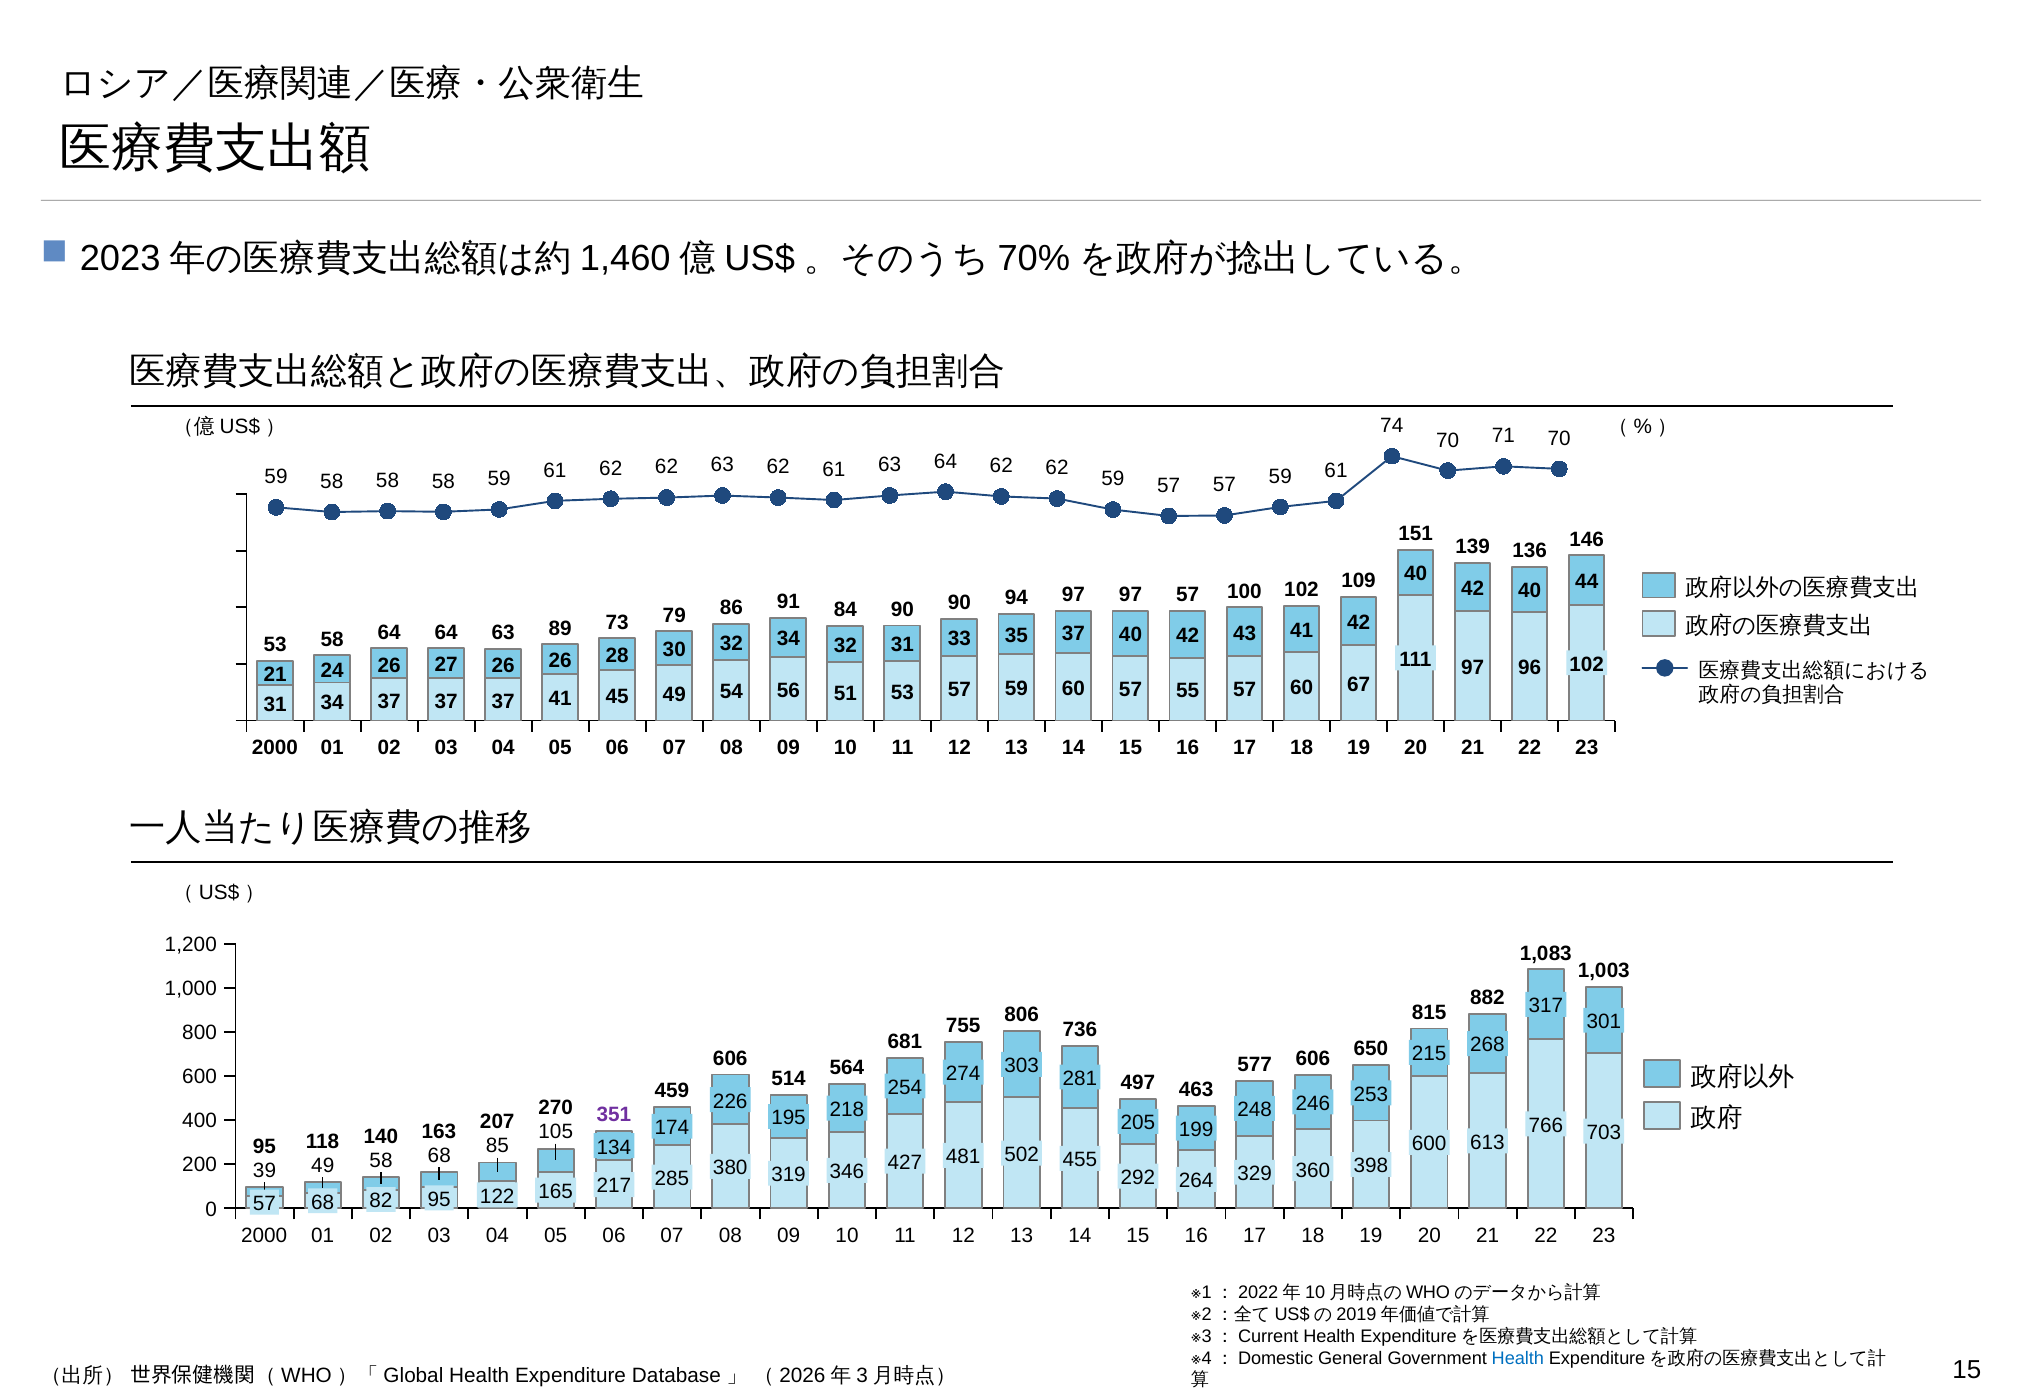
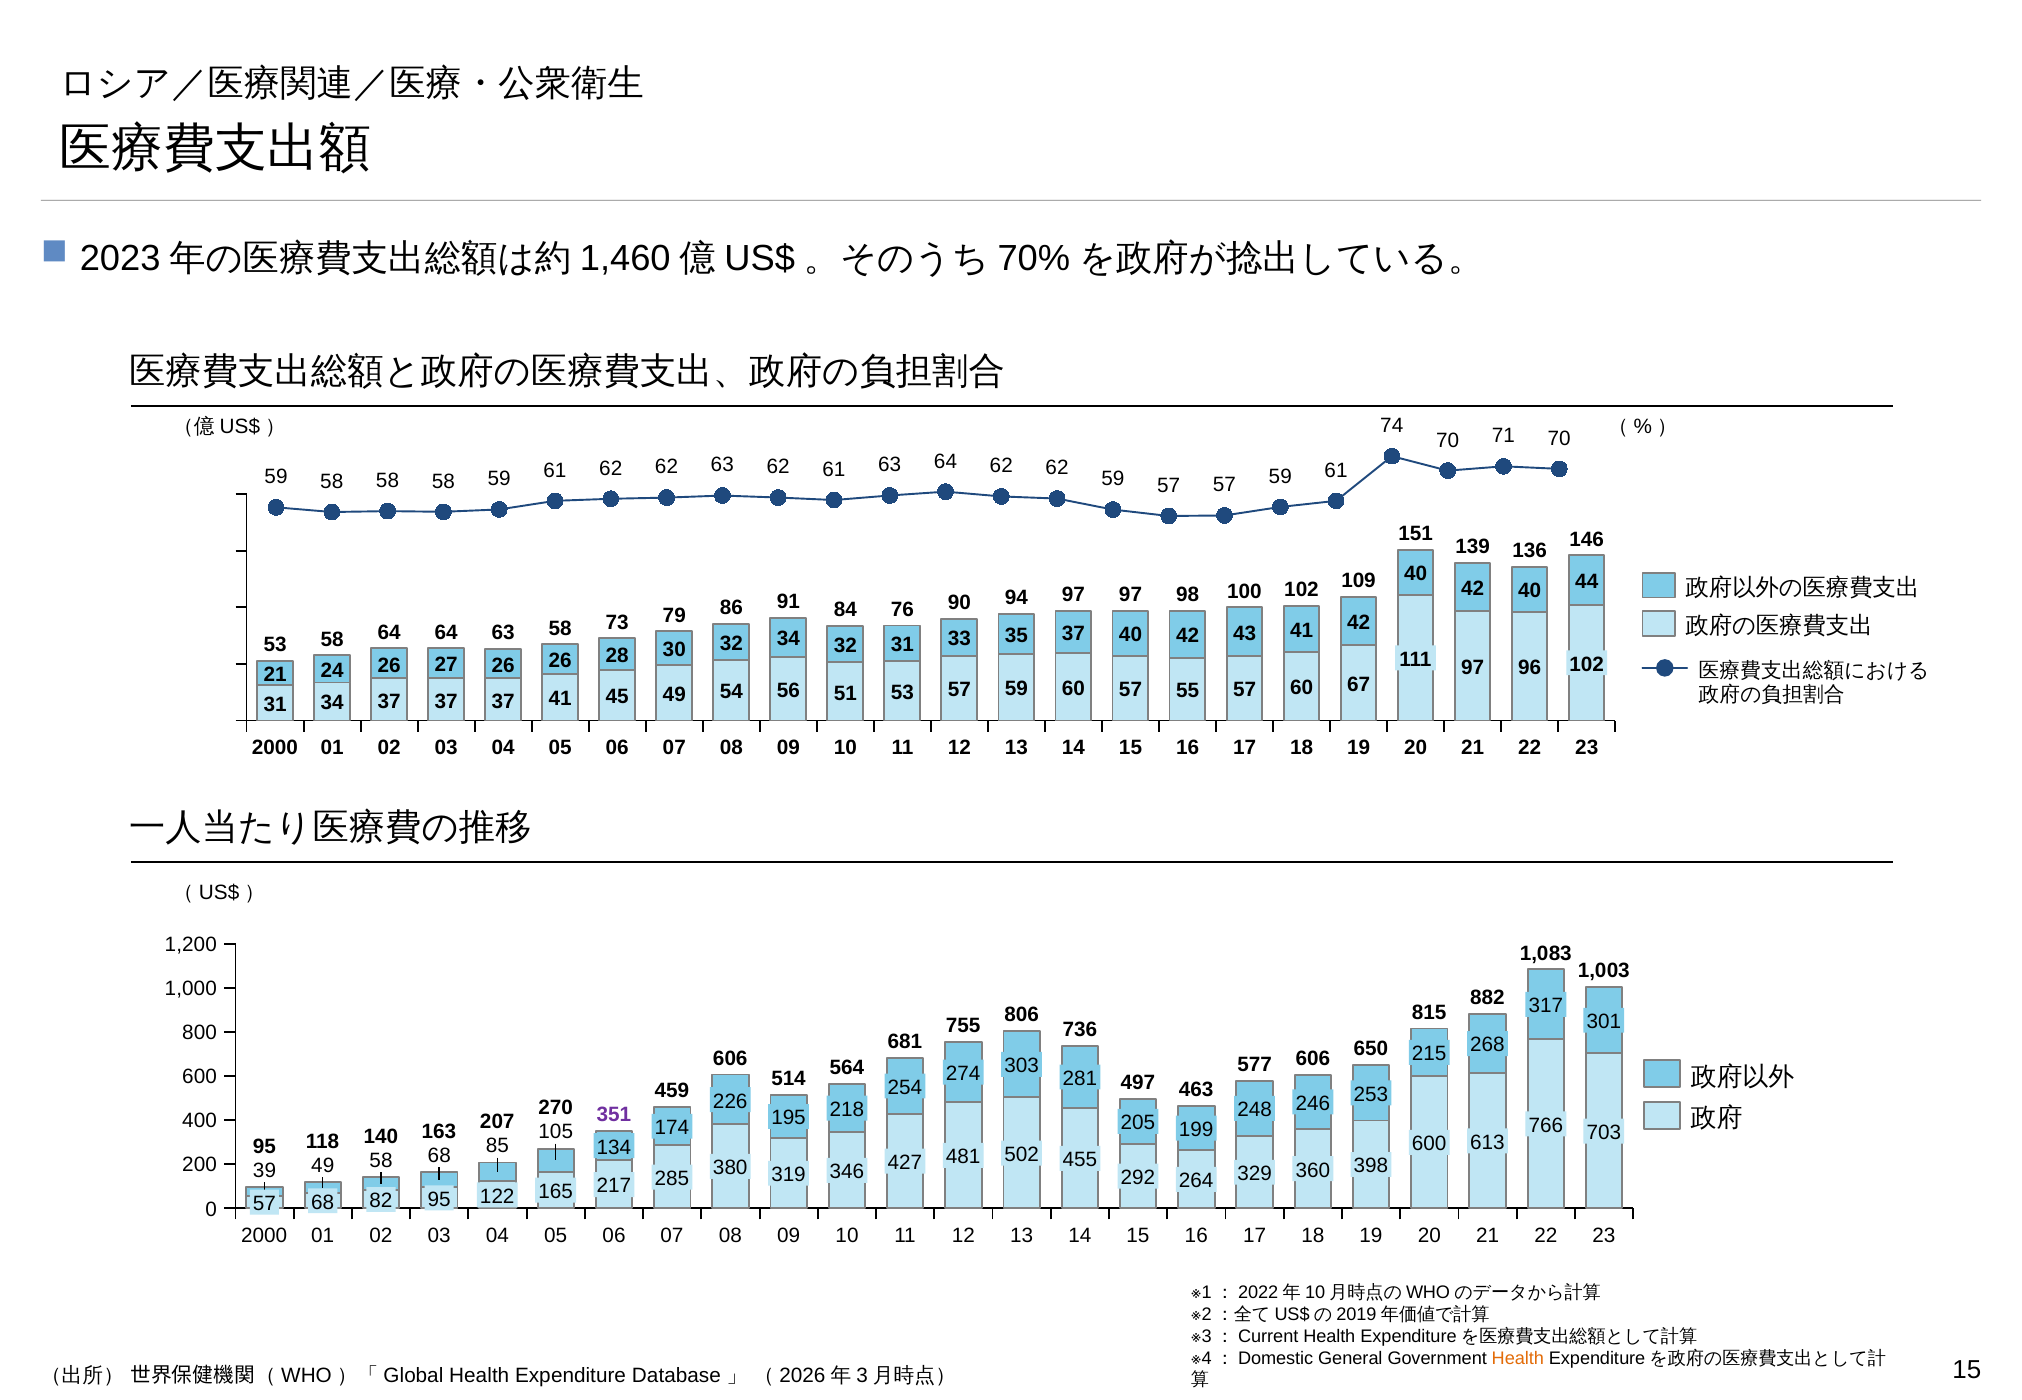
97 57: 57 -> 98
63 89: 89 -> 58
84 90: 90 -> 76
Health at (1518, 1358) colour: blue -> orange
